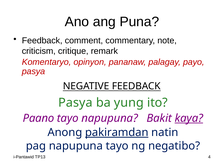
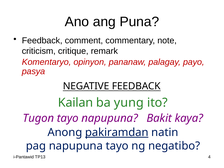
Pasya at (75, 103): Pasya -> Kailan
Paano: Paano -> Tugon
kaya underline: present -> none
